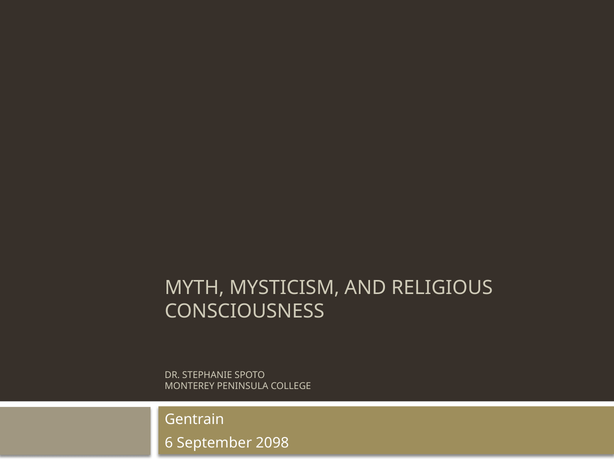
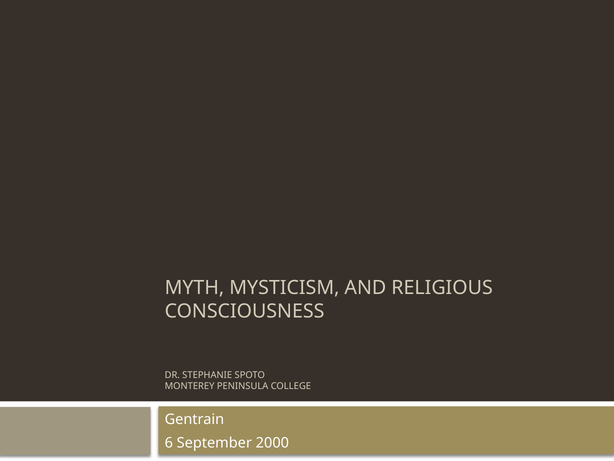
2098: 2098 -> 2000
